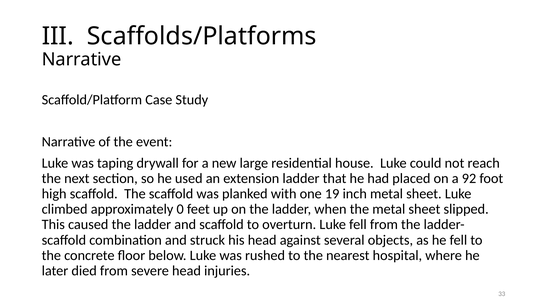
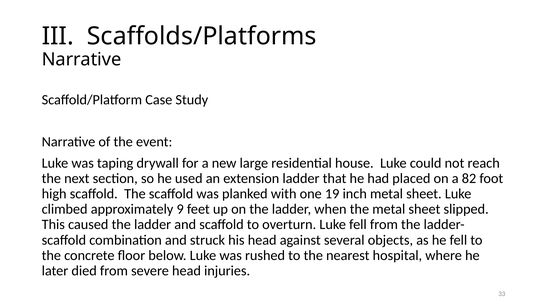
92: 92 -> 82
0: 0 -> 9
